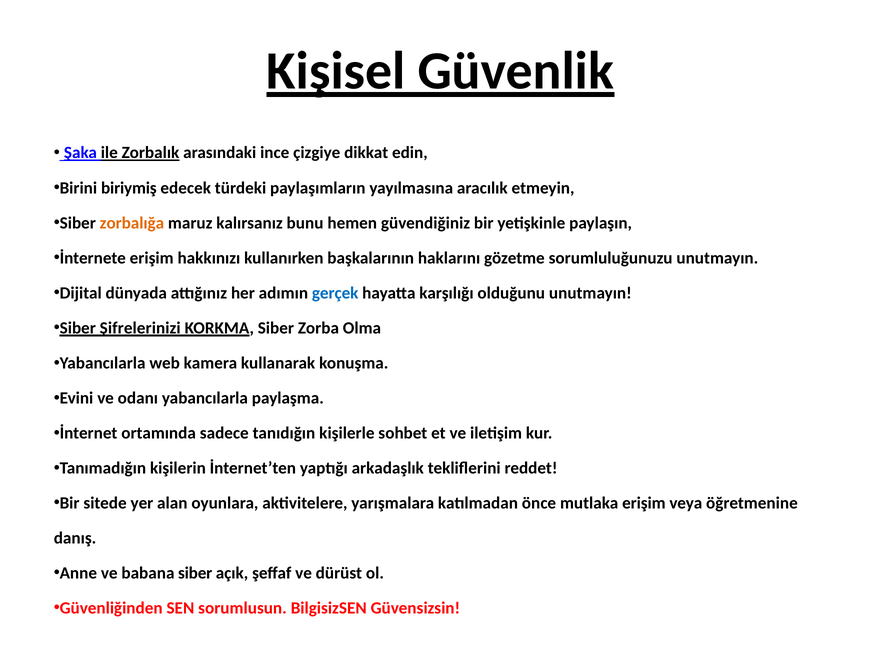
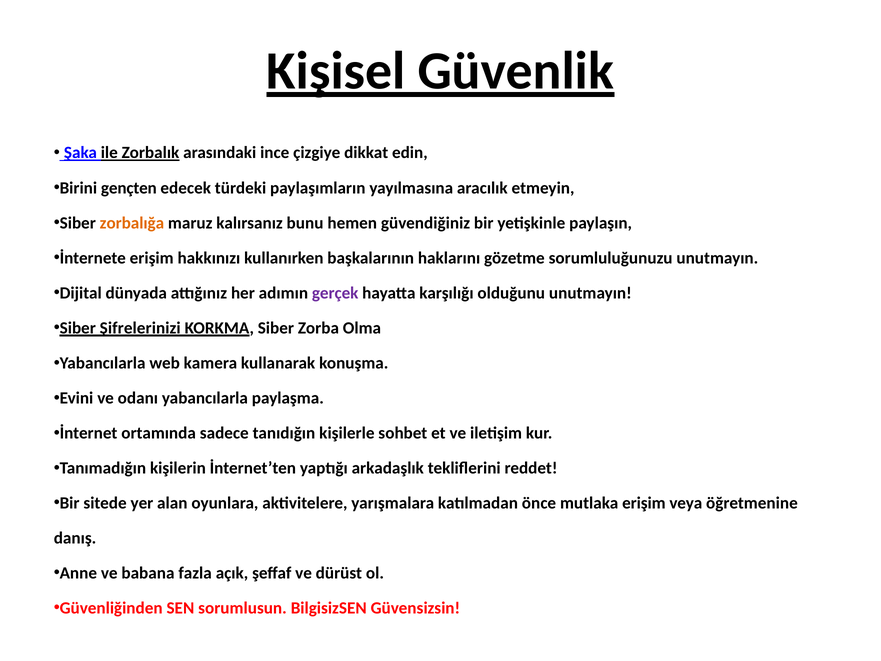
biriymiş: biriymiş -> gençten
gerçek colour: blue -> purple
babana siber: siber -> fazla
